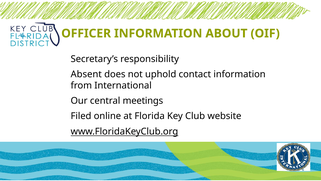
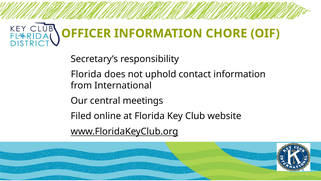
ABOUT: ABOUT -> CHORE
Absent at (86, 74): Absent -> Florida
